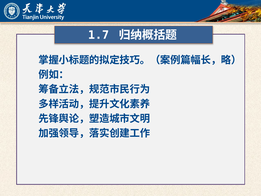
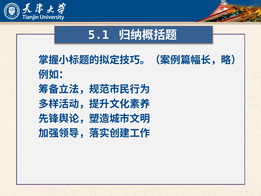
1.7: 1.7 -> 5.1
